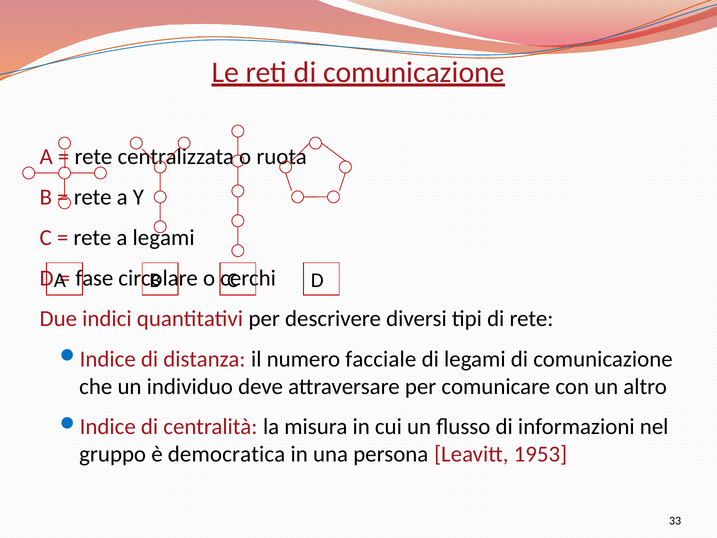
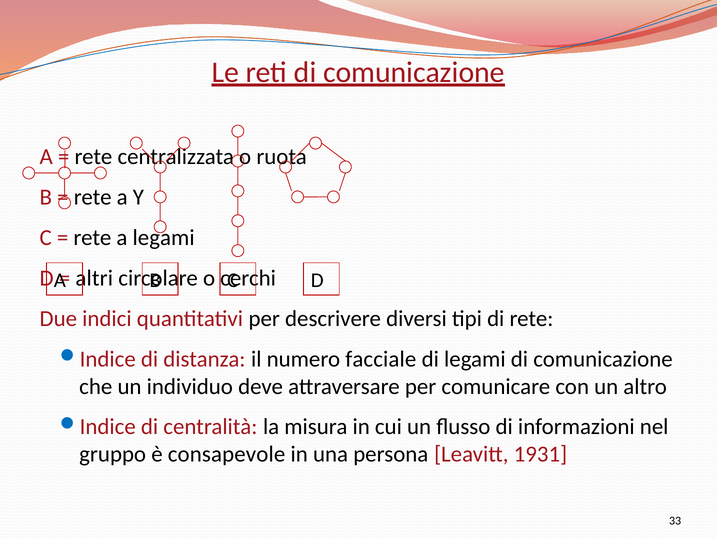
fase: fase -> altri
democratica: democratica -> consapevole
1953: 1953 -> 1931
